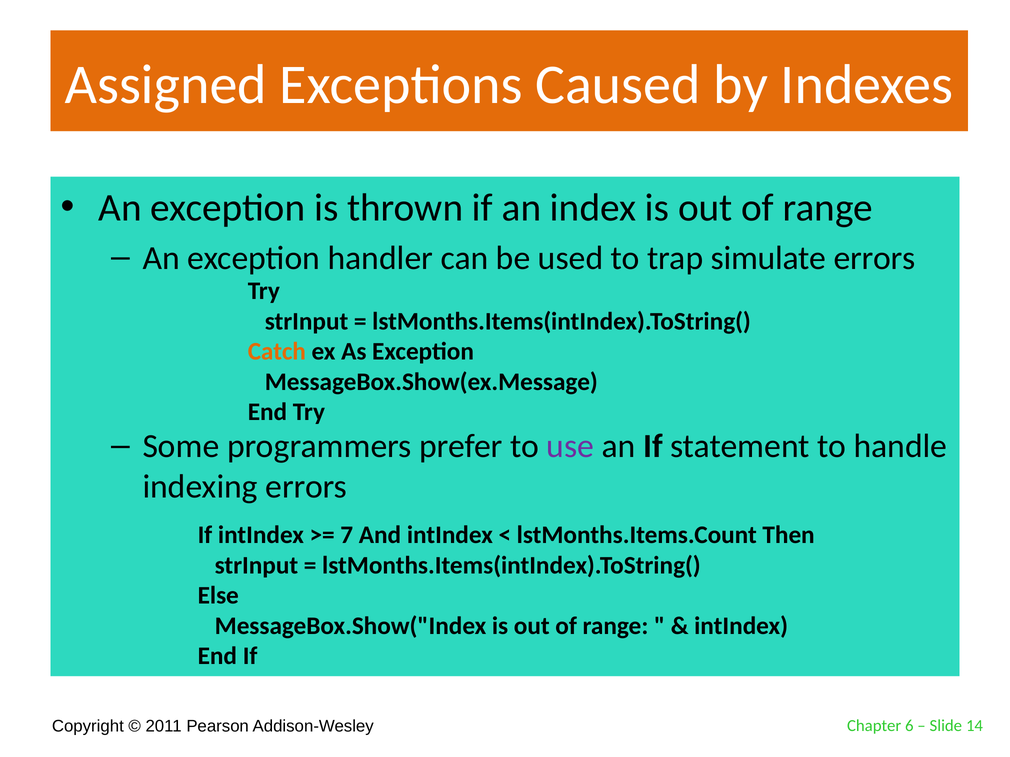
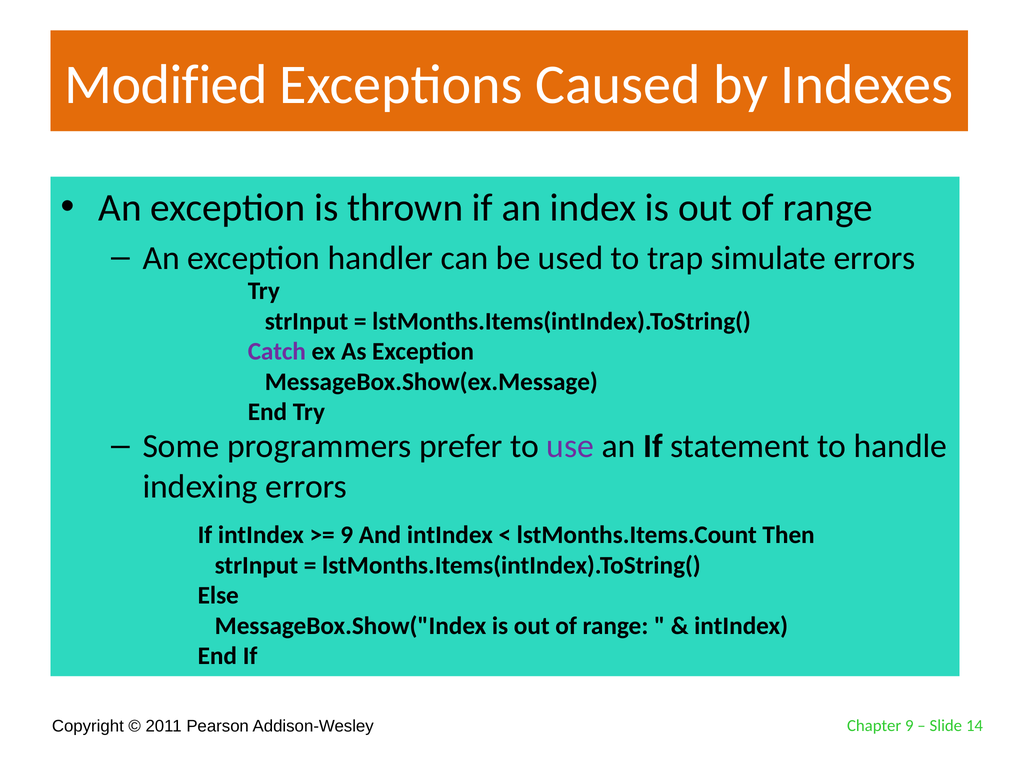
Assigned: Assigned -> Modified
Catch colour: orange -> purple
7 at (347, 535): 7 -> 9
Chapter 6: 6 -> 9
